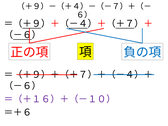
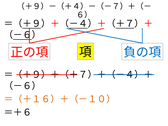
＝（＋１６）＋（－１０） colour: purple -> orange
